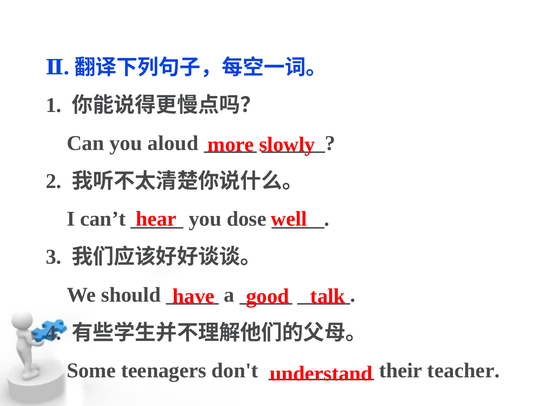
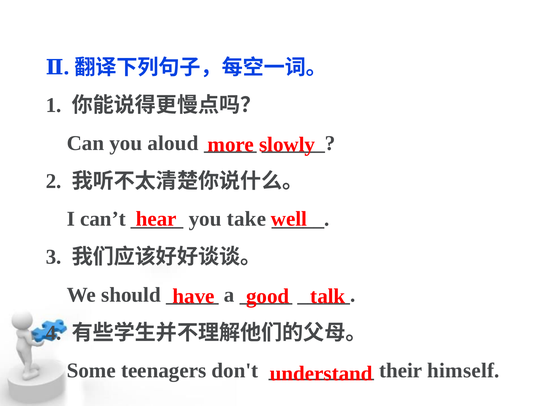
dose: dose -> take
teacher: teacher -> himself
